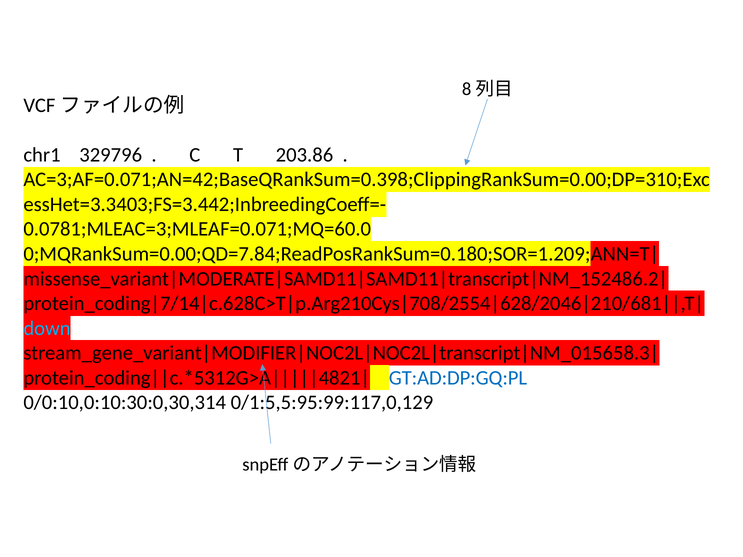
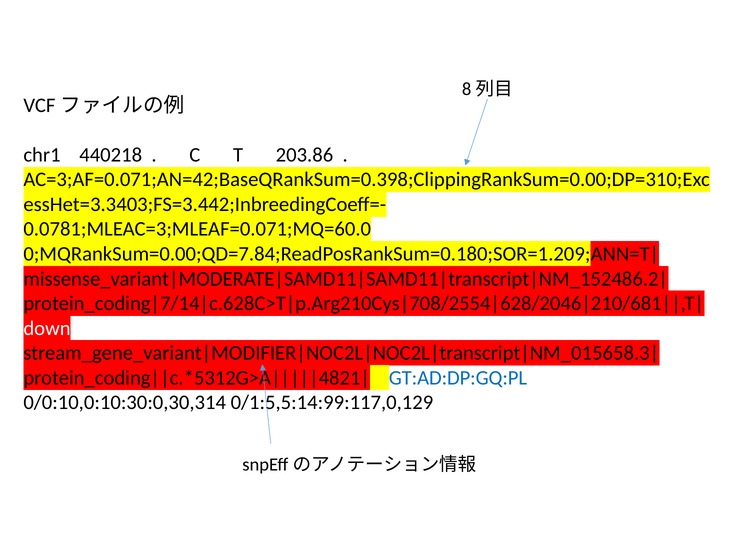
329796: 329796 -> 440218
down colour: light blue -> white
0/1:5,5:95:99:117,0,129: 0/1:5,5:95:99:117,0,129 -> 0/1:5,5:14:99:117,0,129
